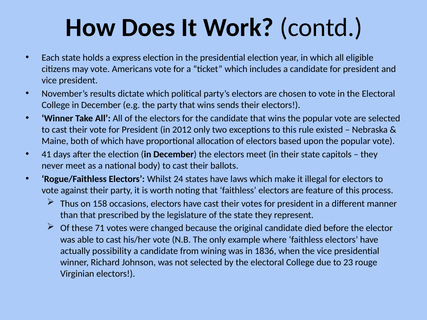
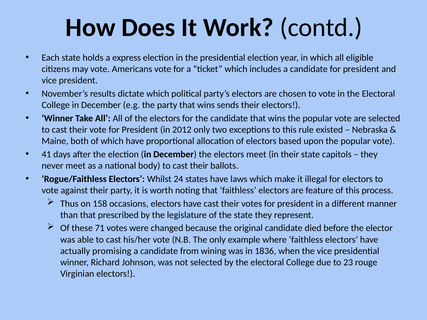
possibility: possibility -> promising
